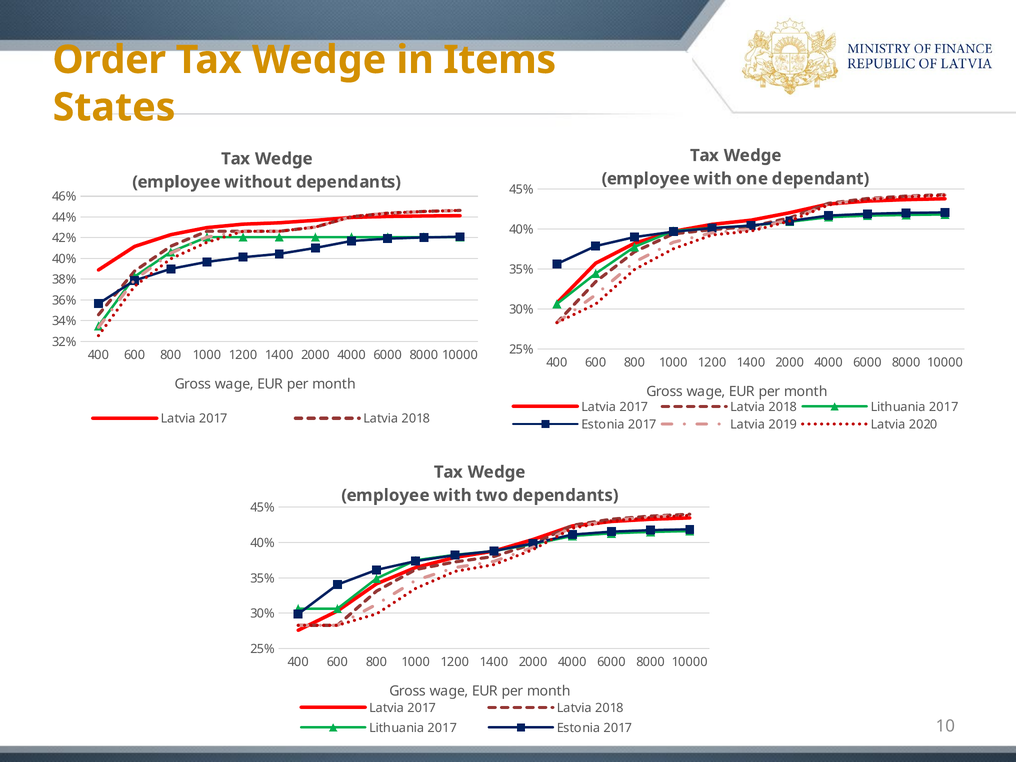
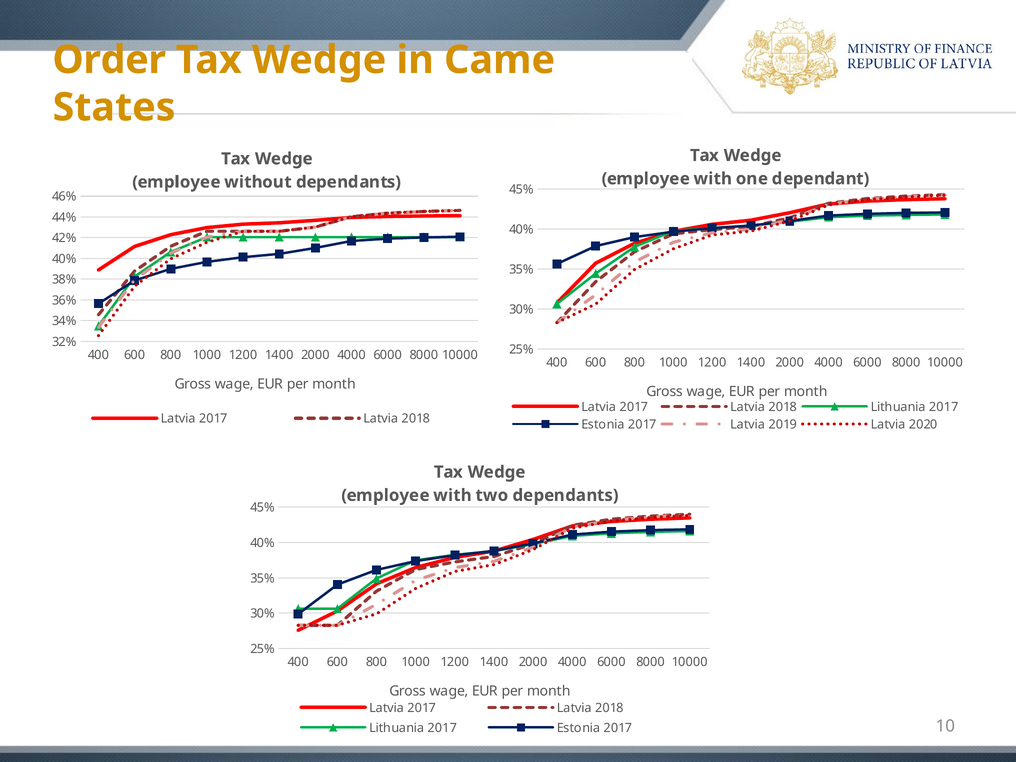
Items: Items -> Came
